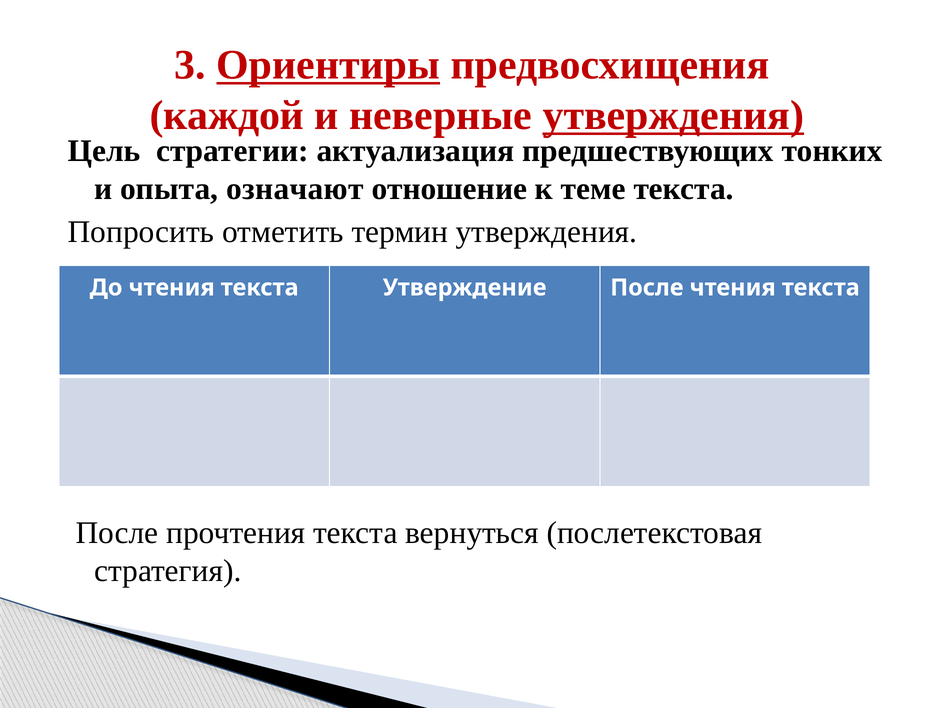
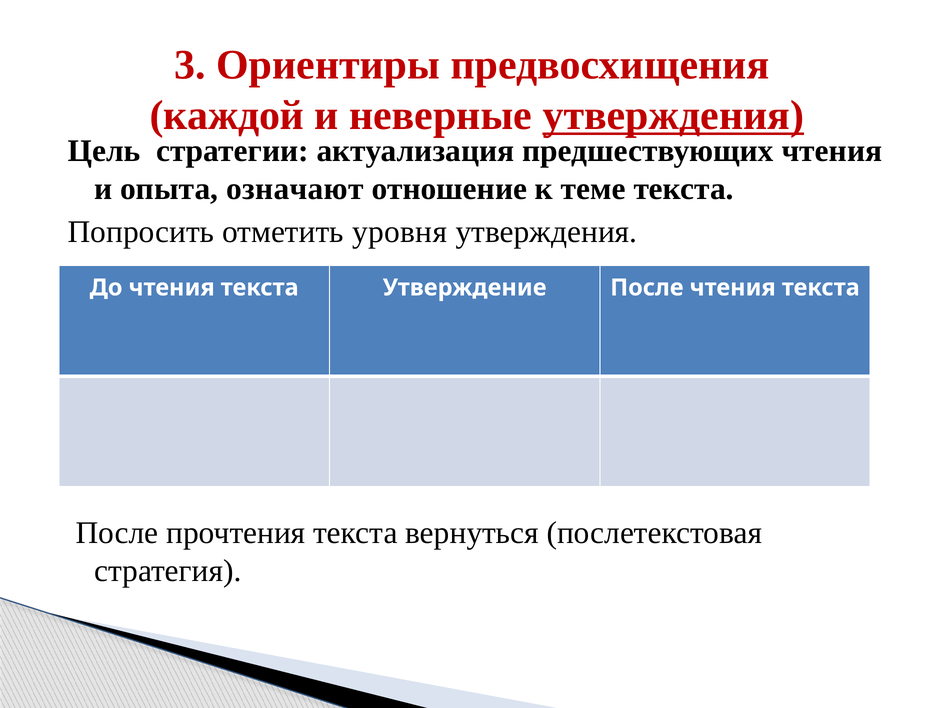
Ориентиры underline: present -> none
предшествующих тонких: тонких -> чтения
термин: термин -> уровня
